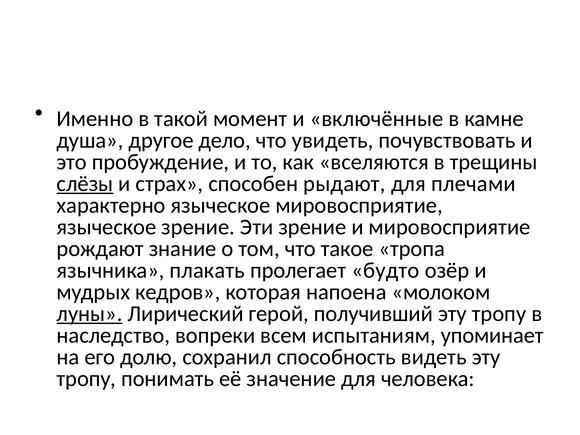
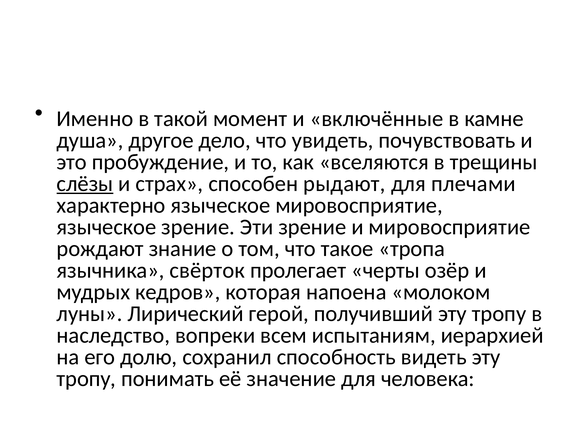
плакать: плакать -> свёрток
будто: будто -> черты
луны underline: present -> none
упоминает: упоминает -> иерархией
